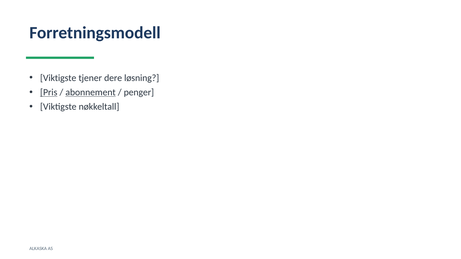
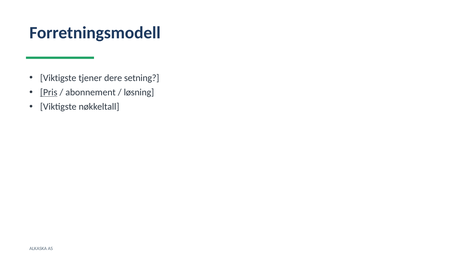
løsning: løsning -> setning
abonnement underline: present -> none
penger: penger -> løsning
